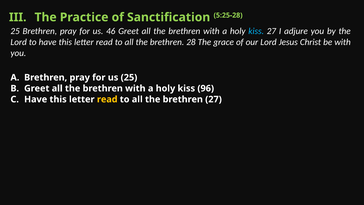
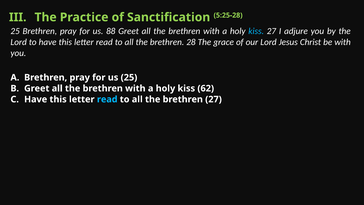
46: 46 -> 88
96: 96 -> 62
read at (107, 99) colour: yellow -> light blue
